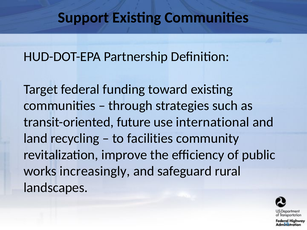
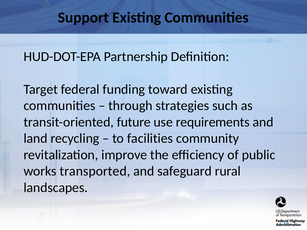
international: international -> requirements
increasingly: increasingly -> transported
